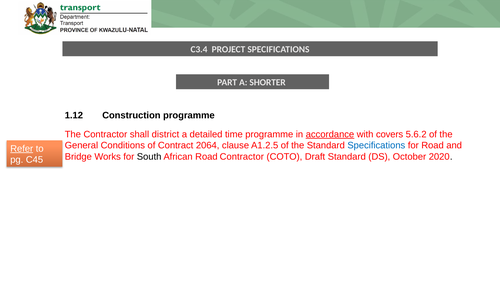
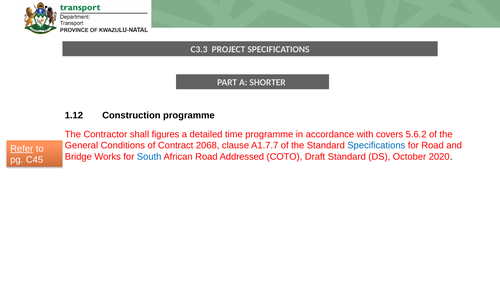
C3.4: C3.4 -> C3.3
district: district -> figures
accordance underline: present -> none
2064: 2064 -> 2068
A1.2.5: A1.2.5 -> A1.7.7
South colour: black -> blue
Road Contractor: Contractor -> Addressed
